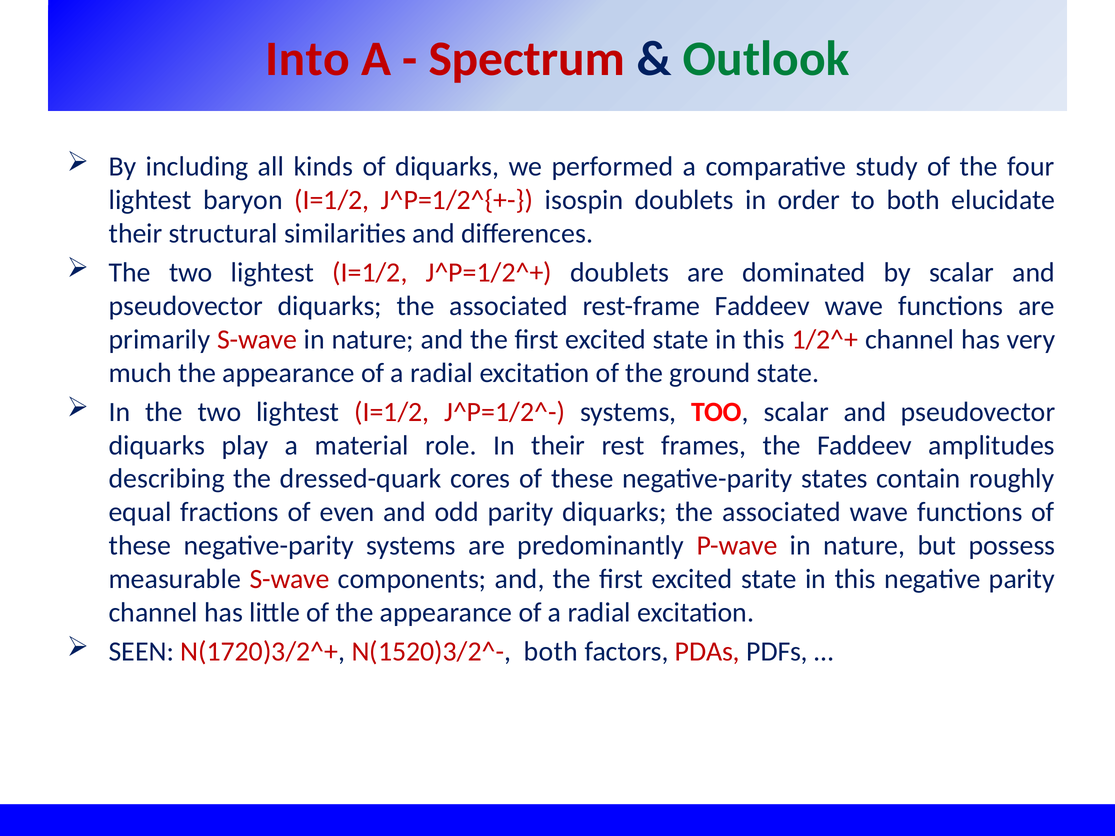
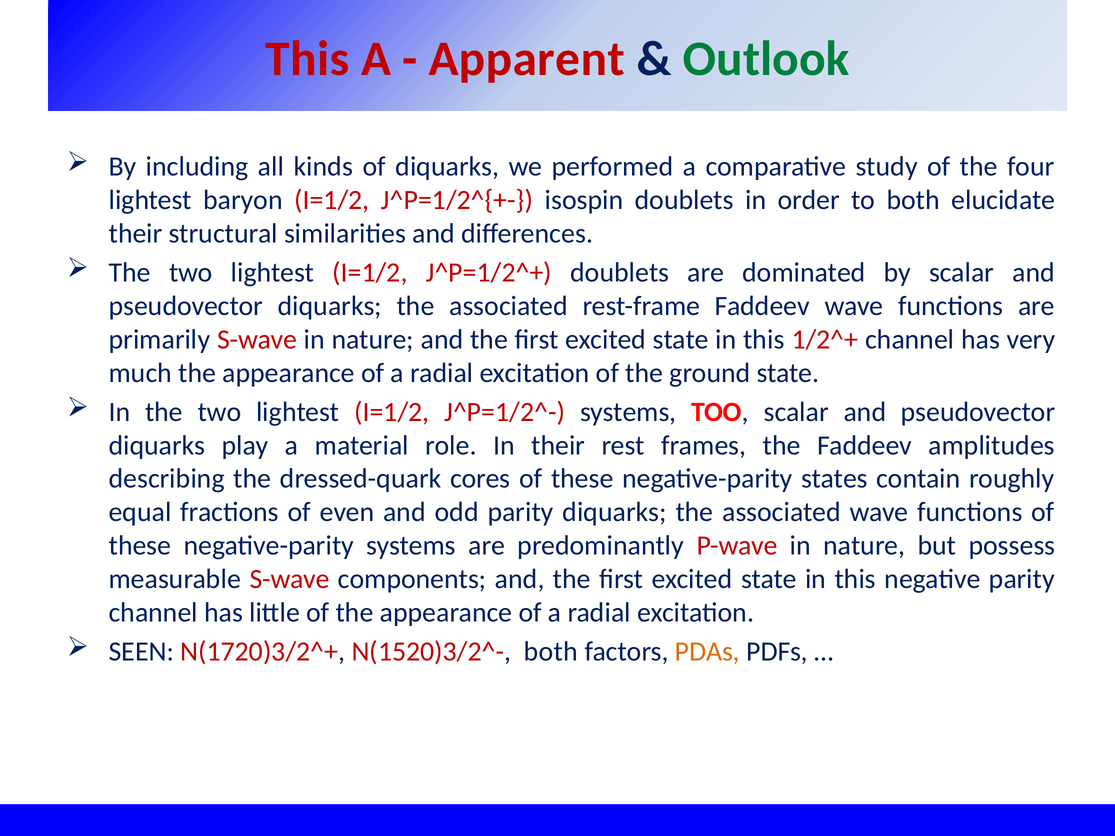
Into at (308, 59): Into -> This
Spectrum: Spectrum -> Apparent
PDAs colour: red -> orange
